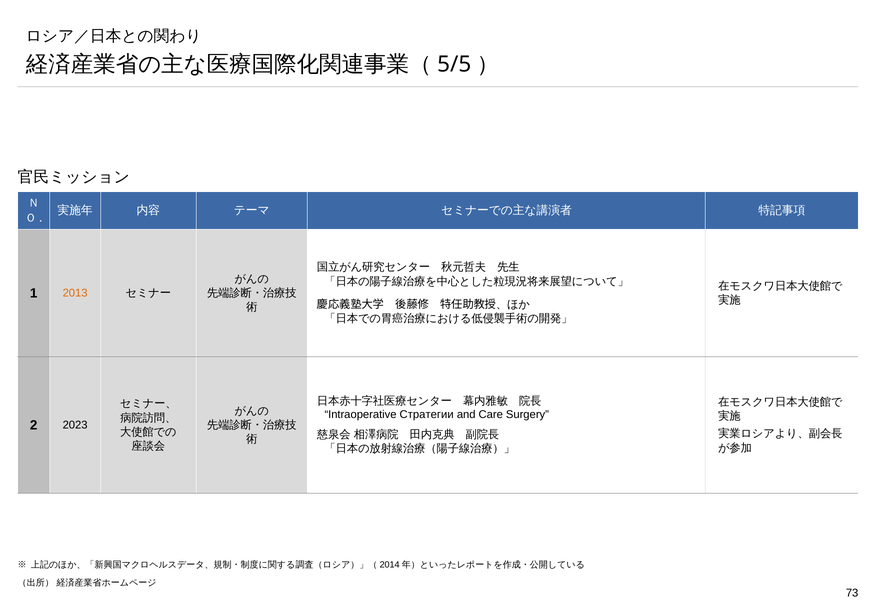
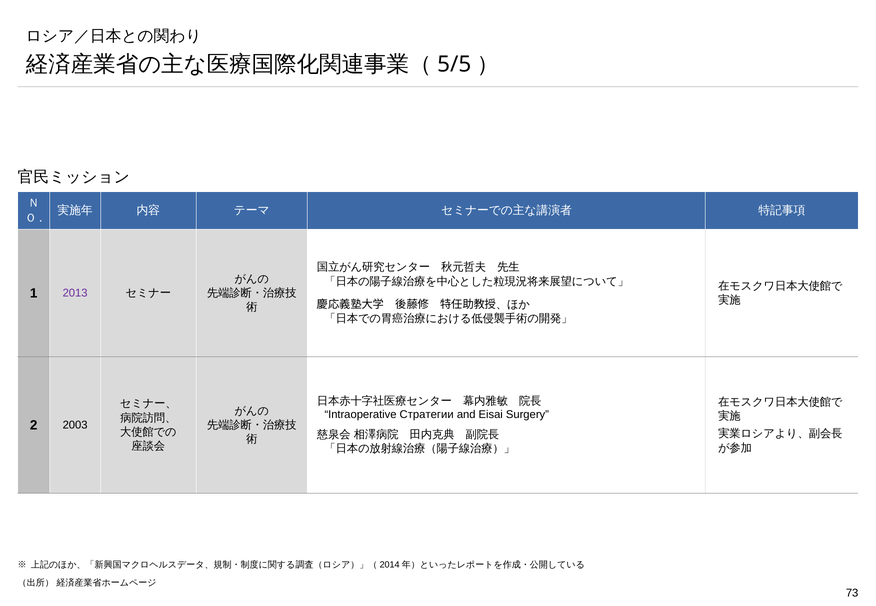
2013 colour: orange -> purple
Care: Care -> Eisai
2023: 2023 -> 2003
